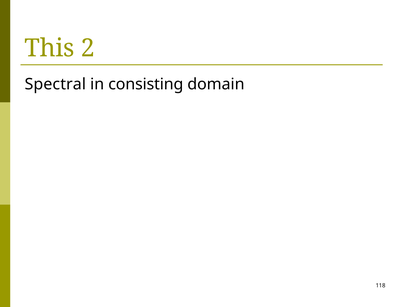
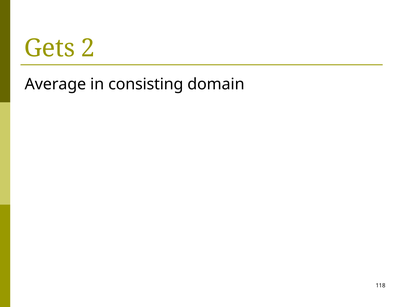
This: This -> Gets
Spectral: Spectral -> Average
